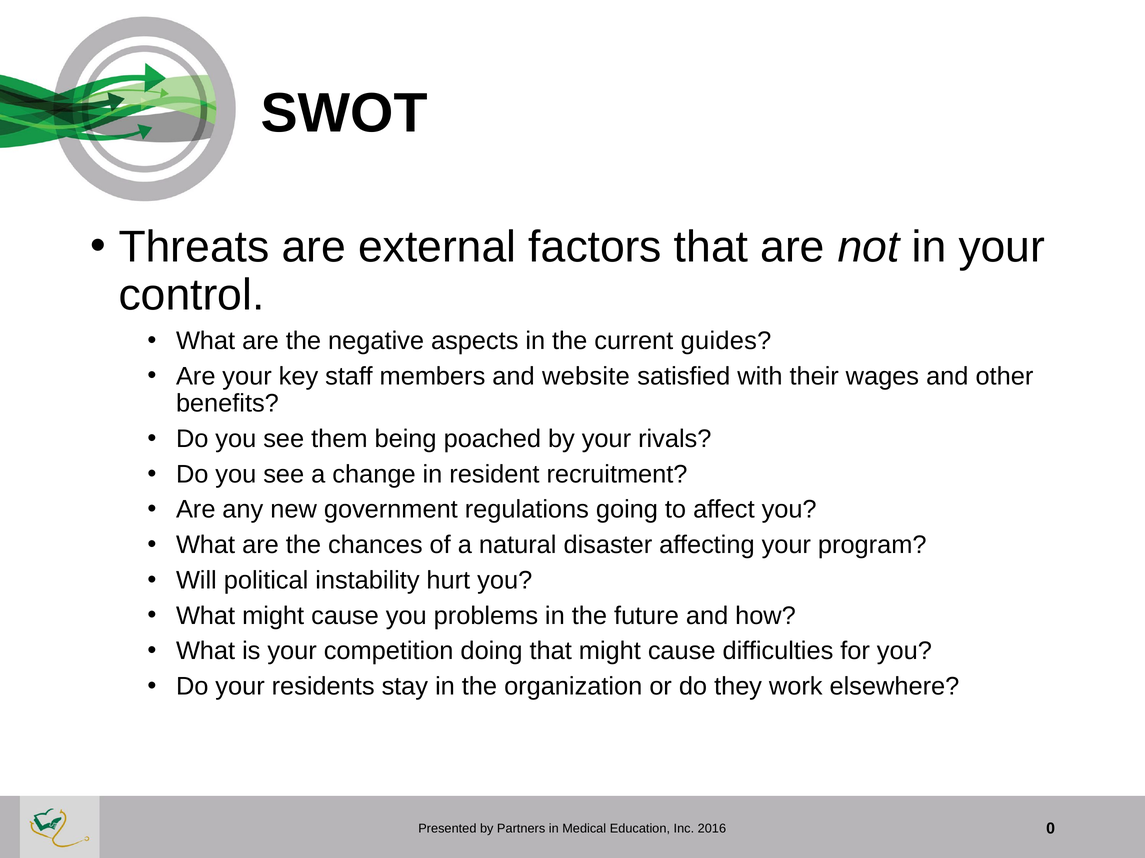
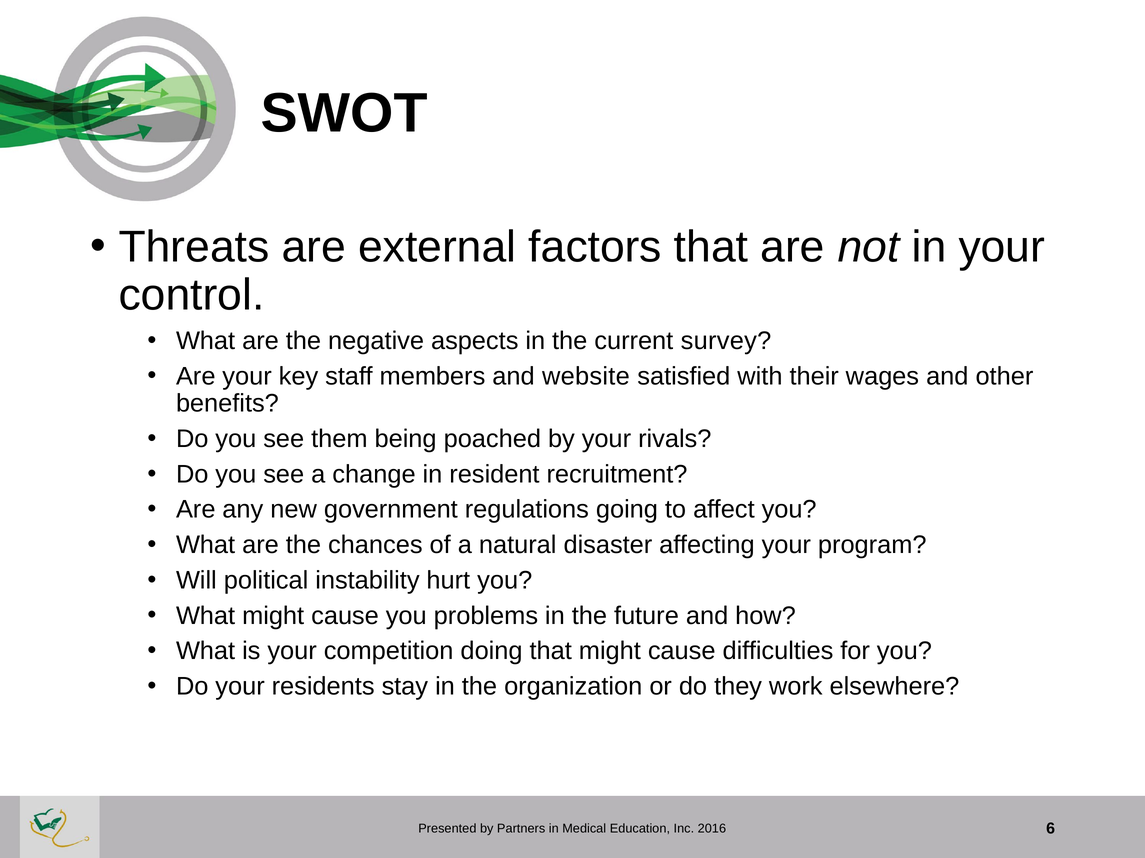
guides: guides -> survey
0: 0 -> 6
